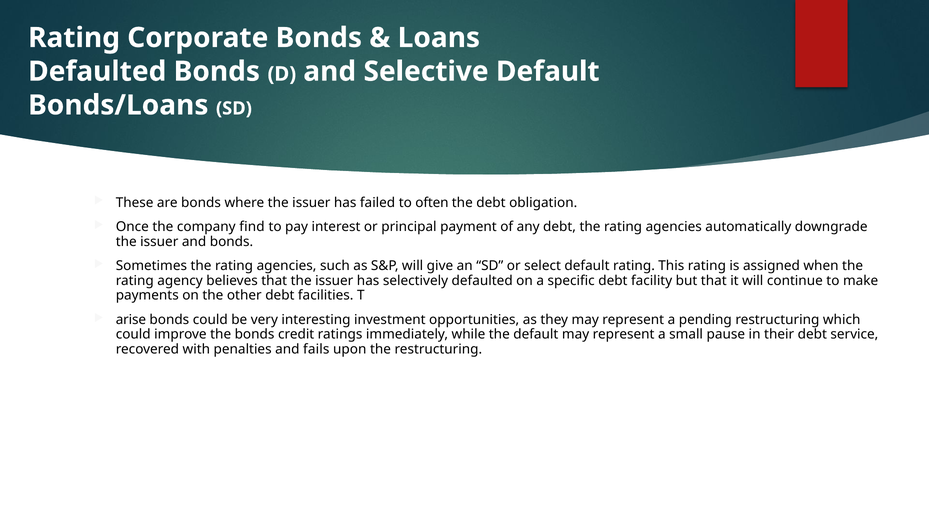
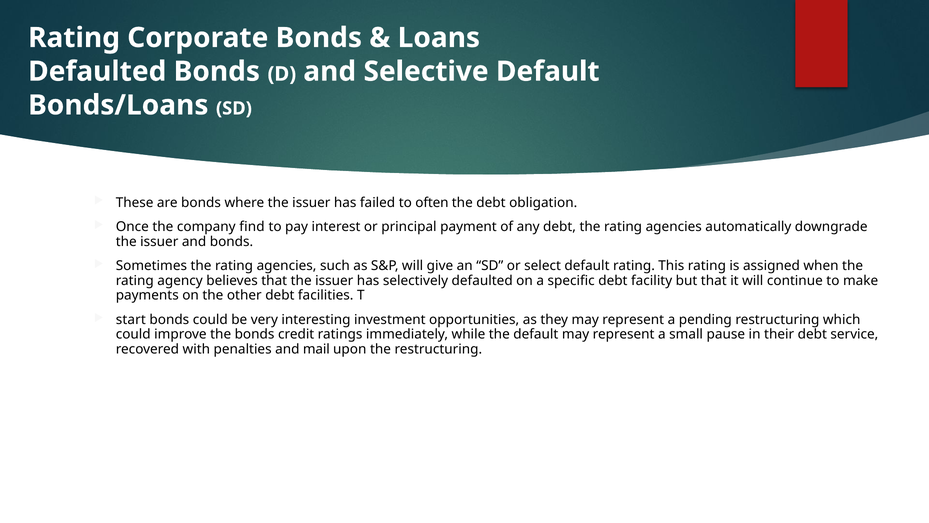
arise: arise -> start
fails: fails -> mail
